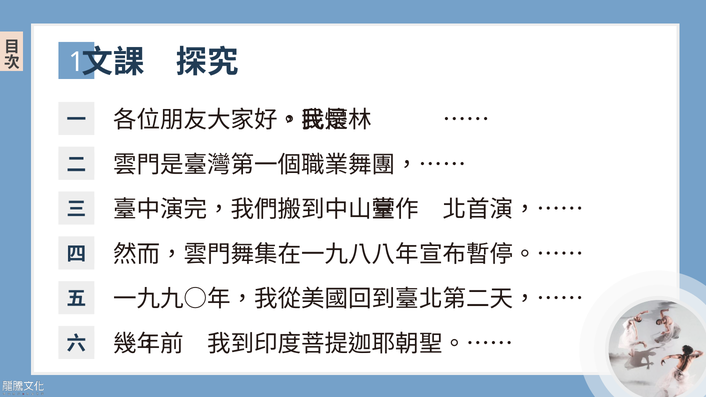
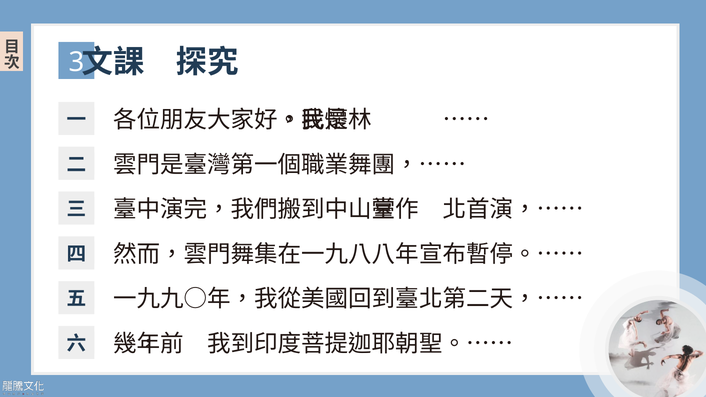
1: 1 -> 3
